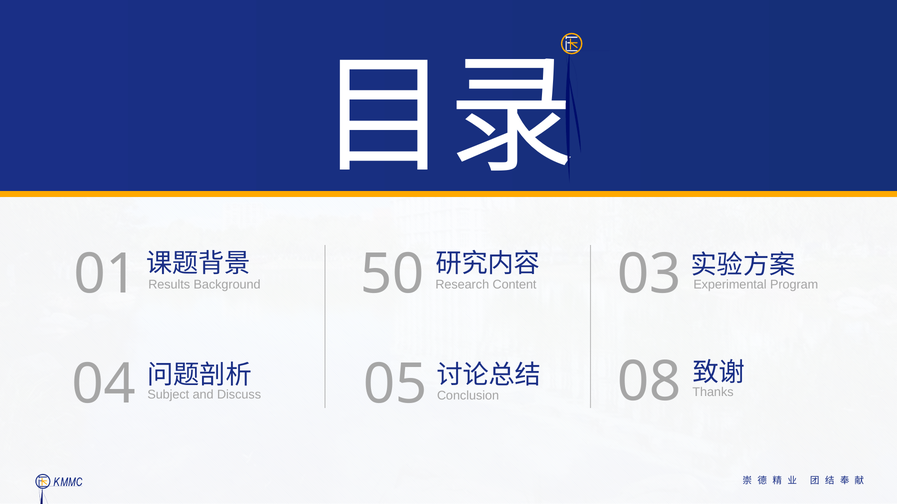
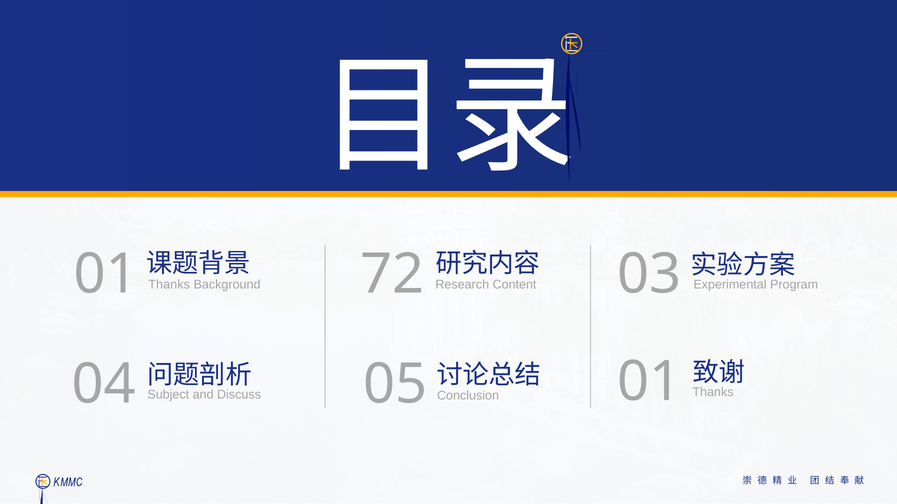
Results at (169, 285): Results -> Thanks
50: 50 -> 72
Conclusion 08: 08 -> 01
